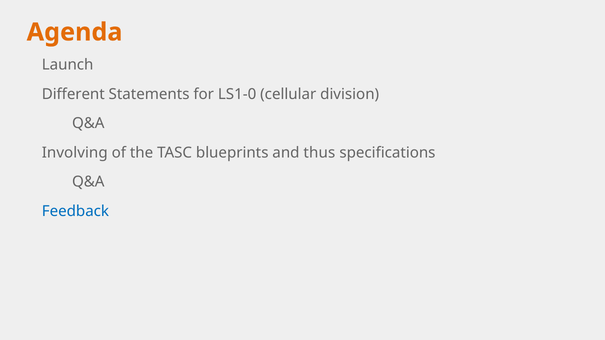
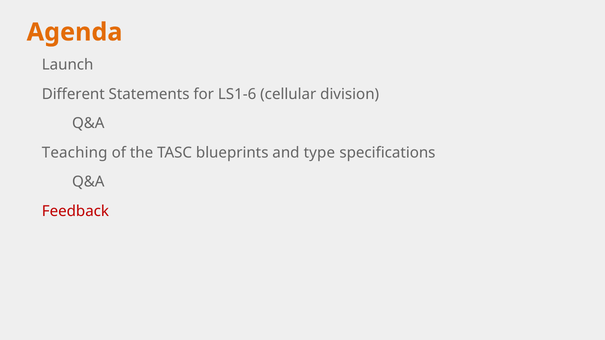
LS1-0: LS1-0 -> LS1-6
Involving: Involving -> Teaching
thus: thus -> type
Feedback colour: blue -> red
